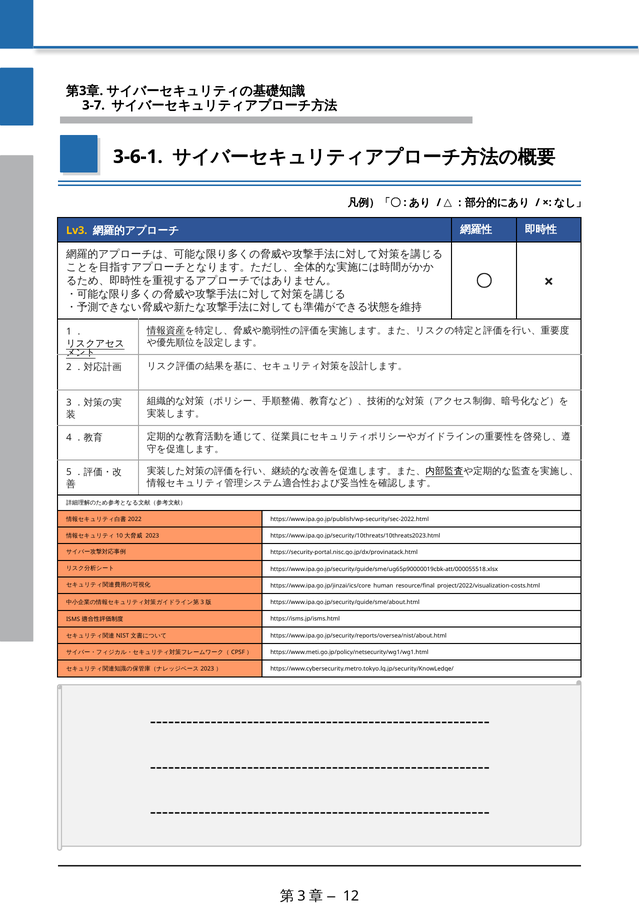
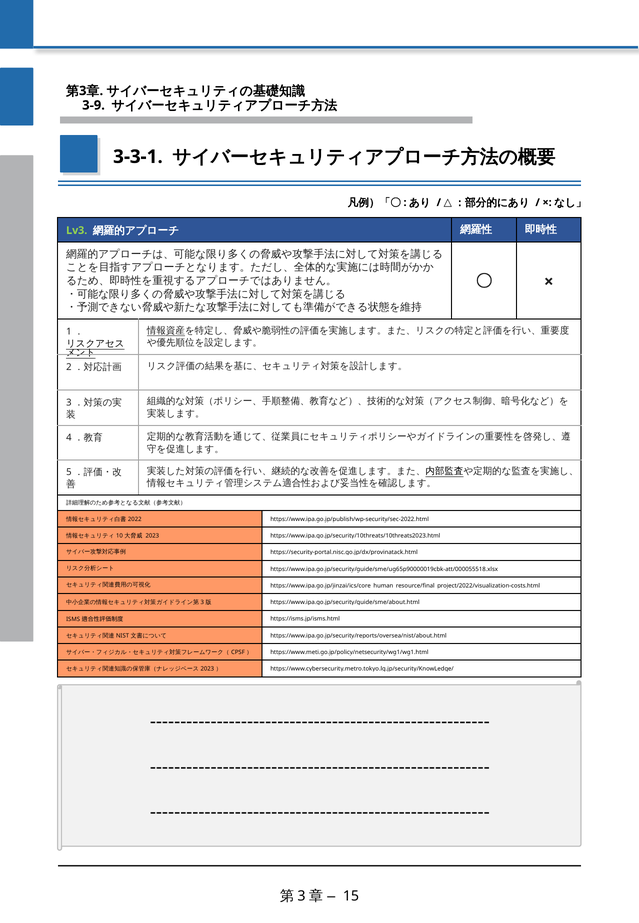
3-7: 3-7 -> 3-9
3-6-1: 3-6-1 -> 3-3-1
Lv3 colour: yellow -> light green
12: 12 -> 15
